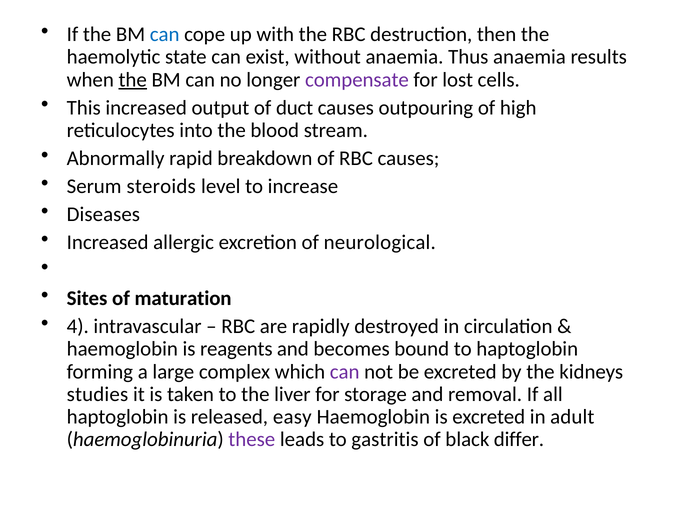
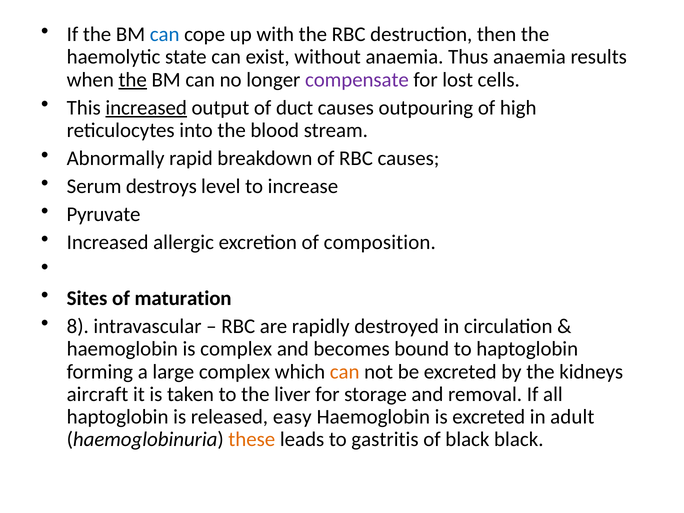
increased at (146, 108) underline: none -> present
steroids: steroids -> destroys
Diseases: Diseases -> Pyruvate
neurological: neurological -> composition
4: 4 -> 8
is reagents: reagents -> complex
can at (345, 372) colour: purple -> orange
studies: studies -> aircraft
these colour: purple -> orange
black differ: differ -> black
